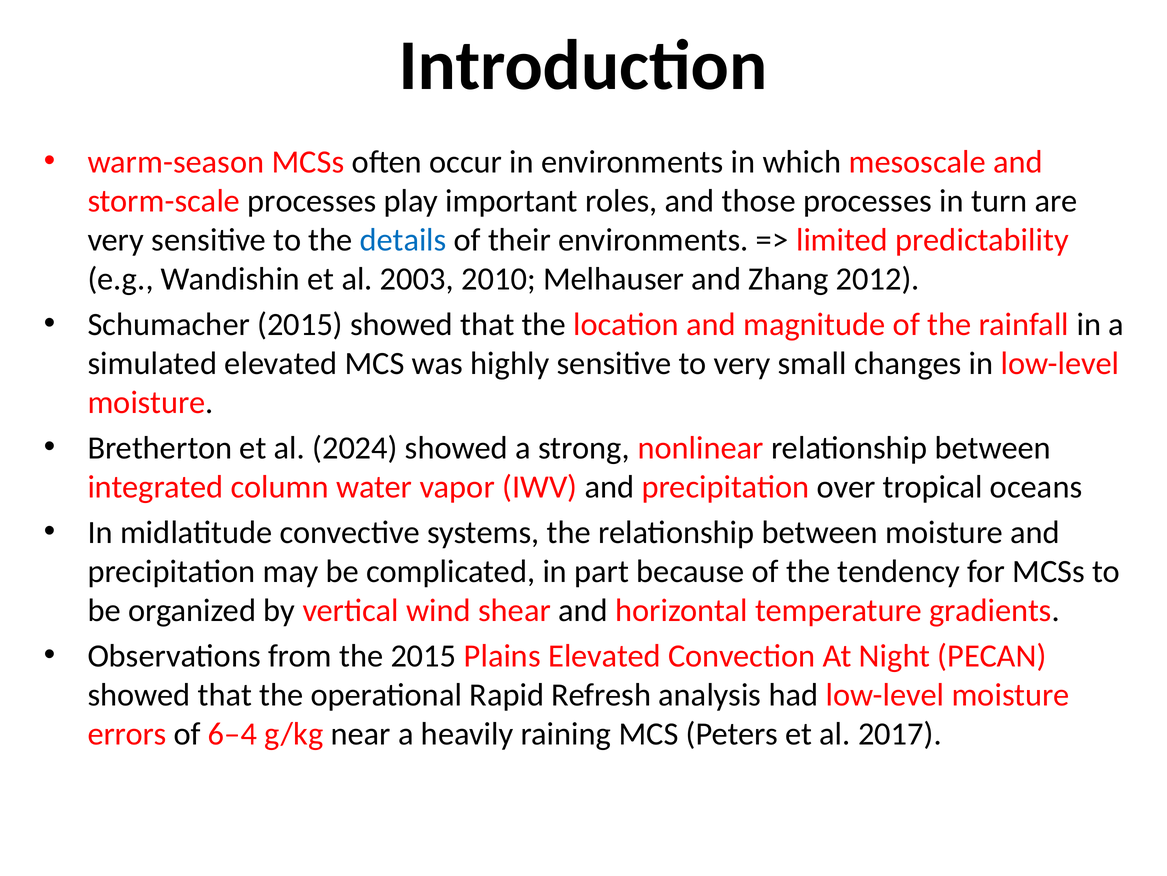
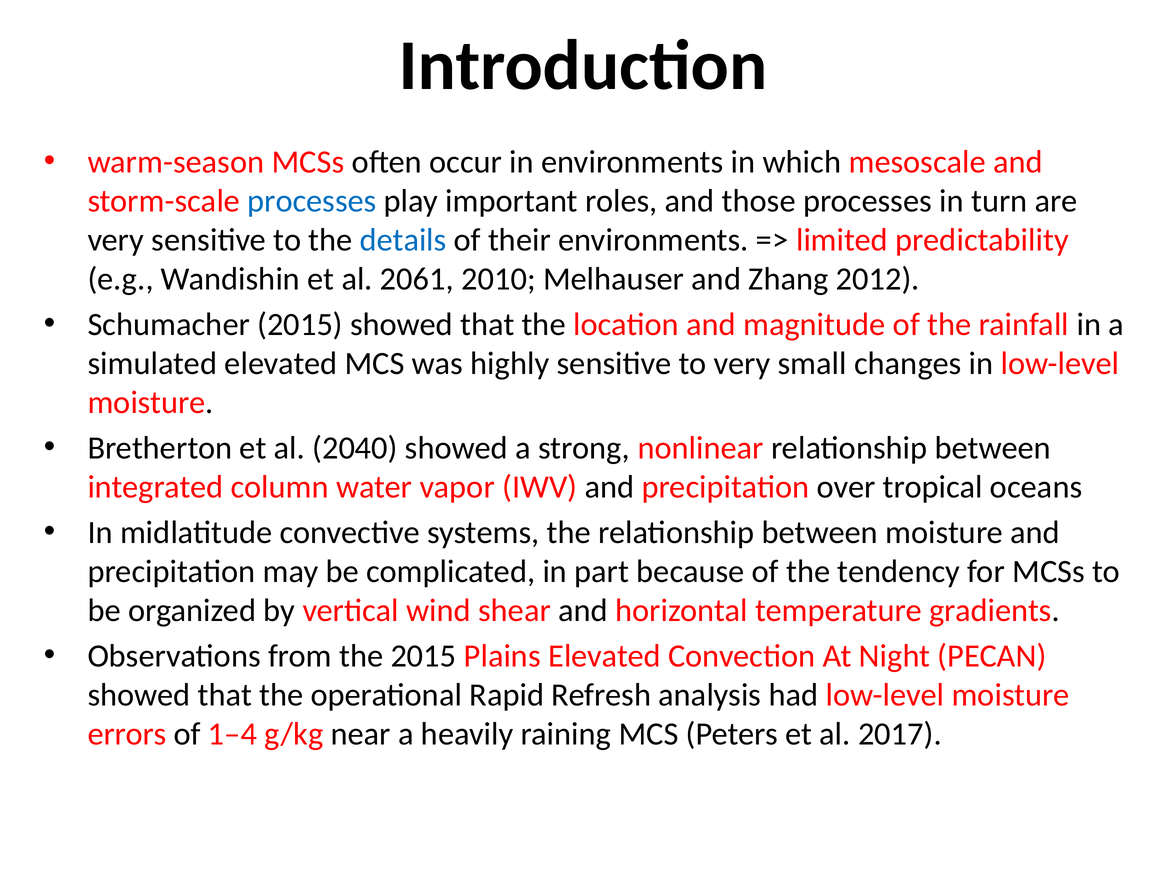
processes at (312, 201) colour: black -> blue
2003: 2003 -> 2061
2024: 2024 -> 2040
6–4: 6–4 -> 1–4
